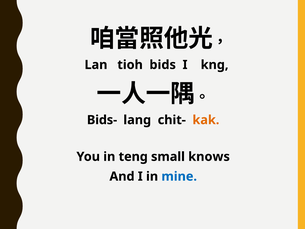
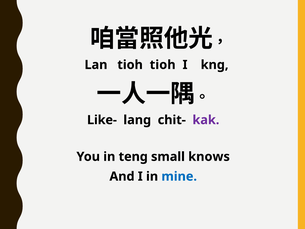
tioh bids: bids -> tioh
Bids-: Bids- -> Like-
kak colour: orange -> purple
